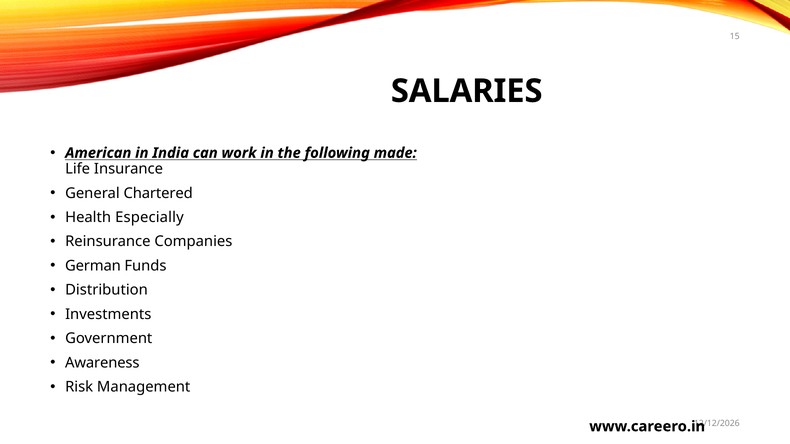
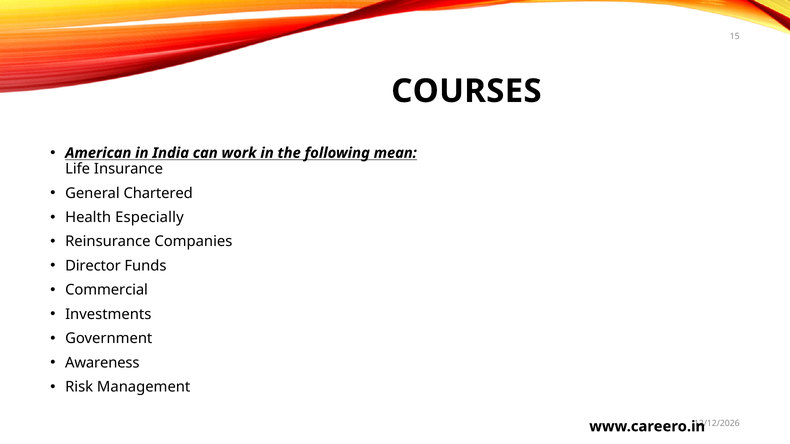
SALARIES: SALARIES -> COURSES
made: made -> mean
German: German -> Director
Distribution: Distribution -> Commercial
